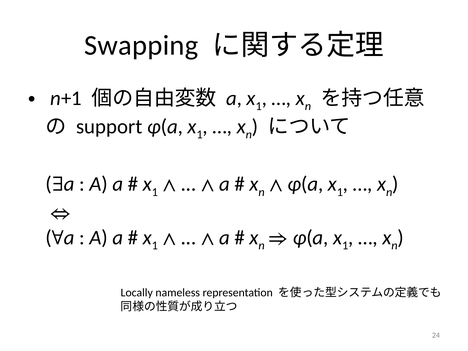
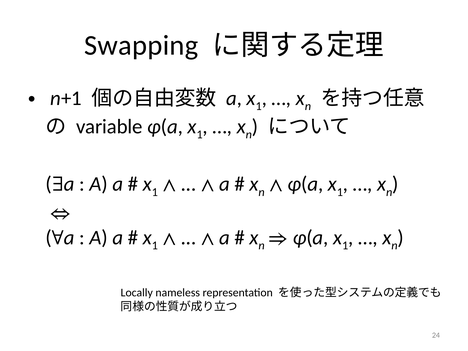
support: support -> variable
